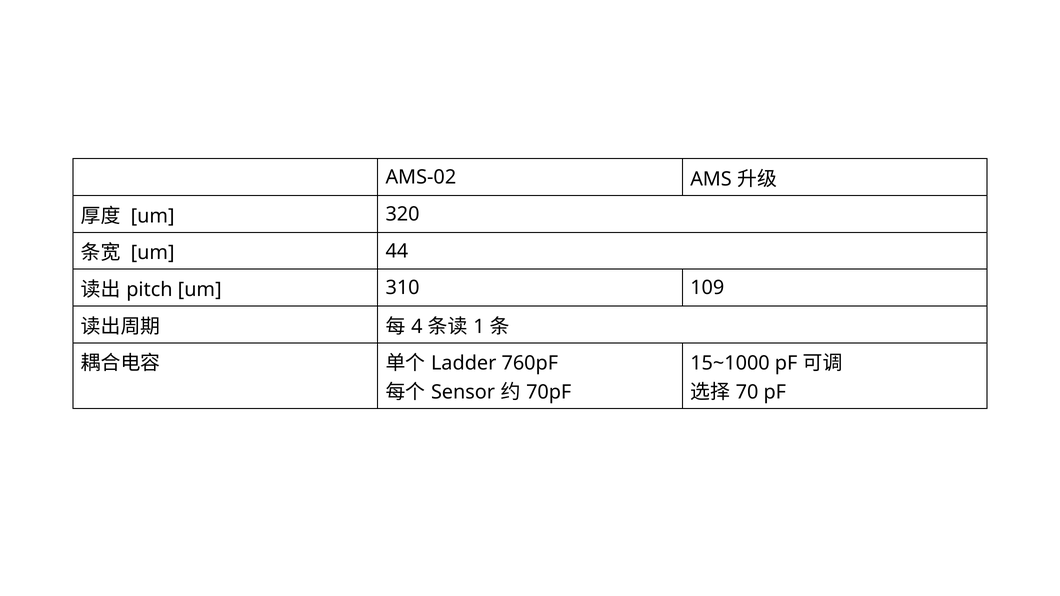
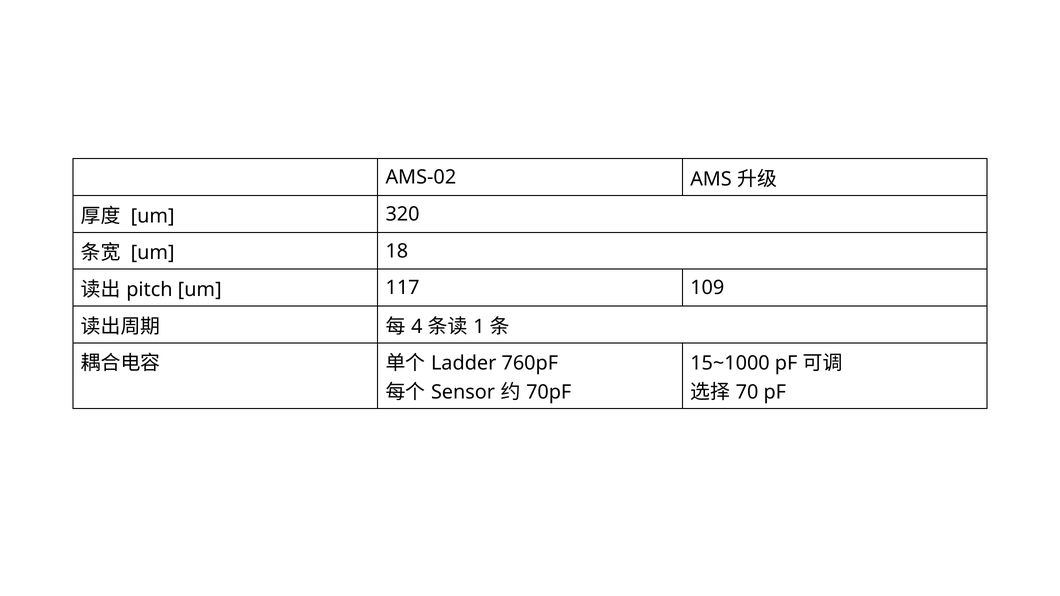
44: 44 -> 18
310: 310 -> 117
